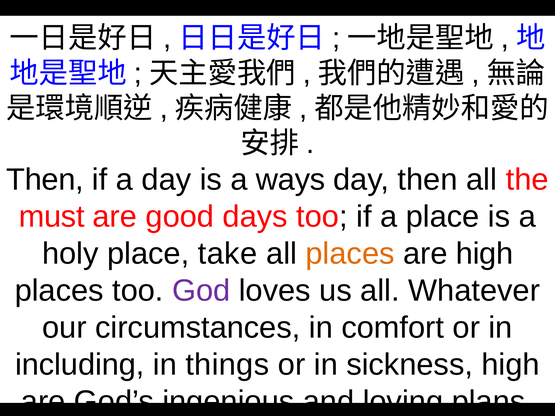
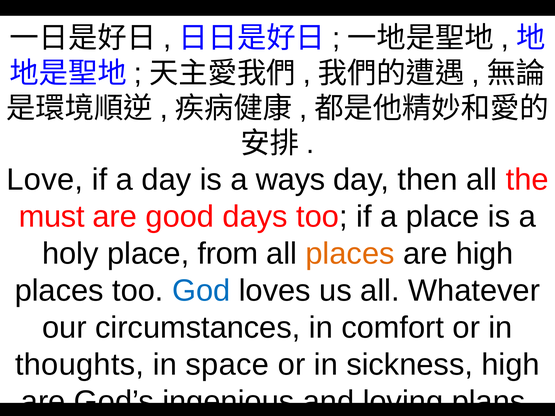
Then at (45, 180): Then -> Love
take: take -> from
God colour: purple -> blue
including: including -> thoughts
things: things -> space
